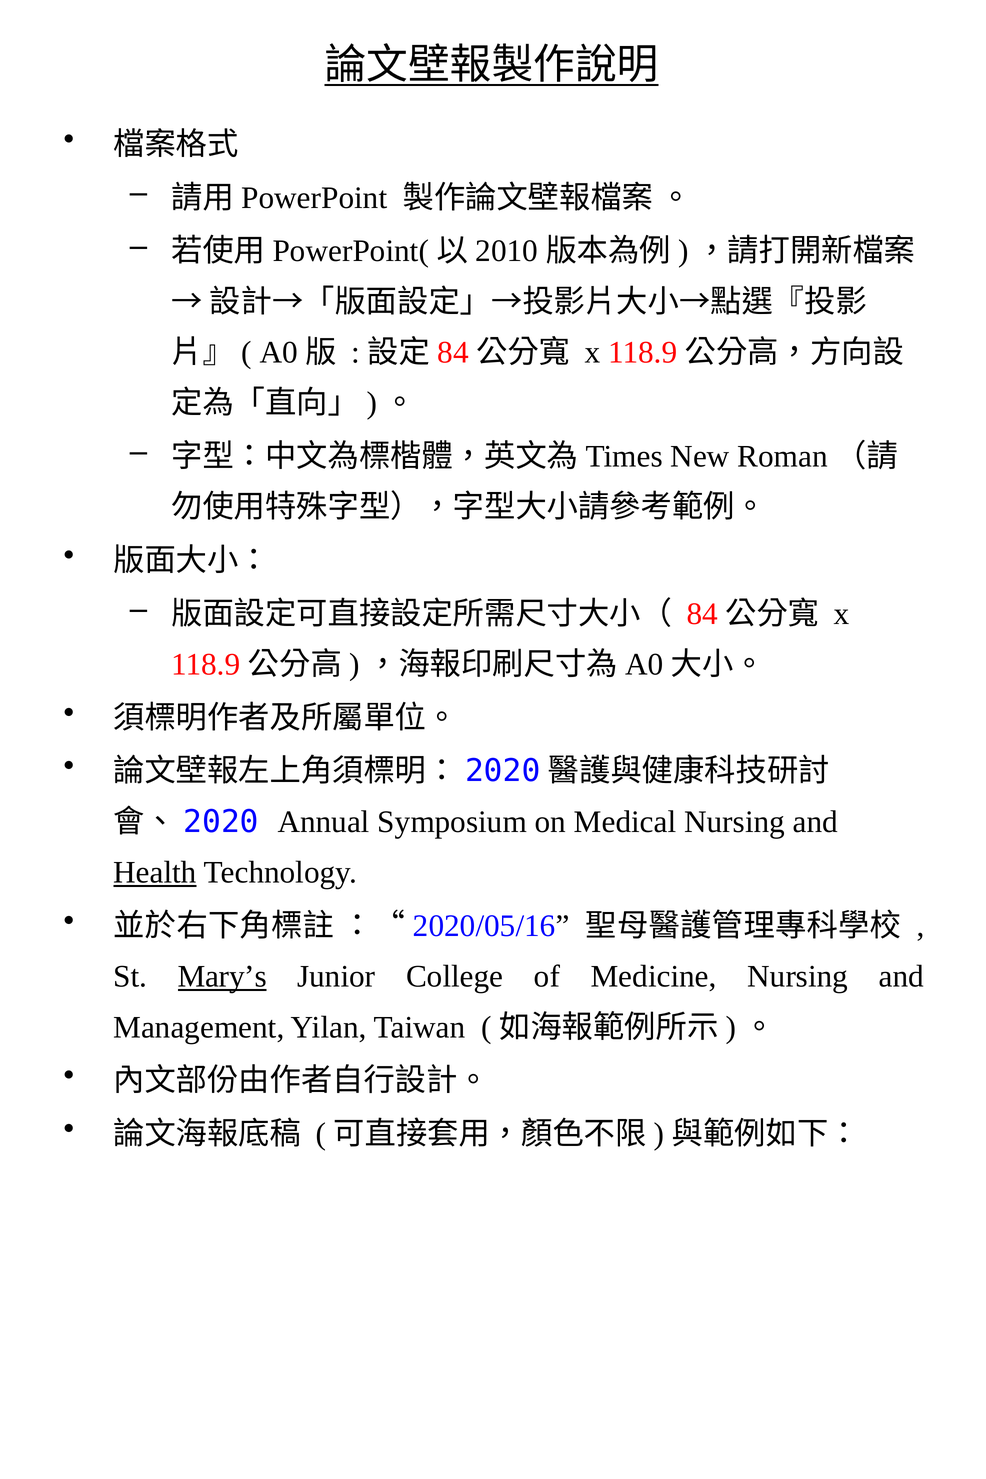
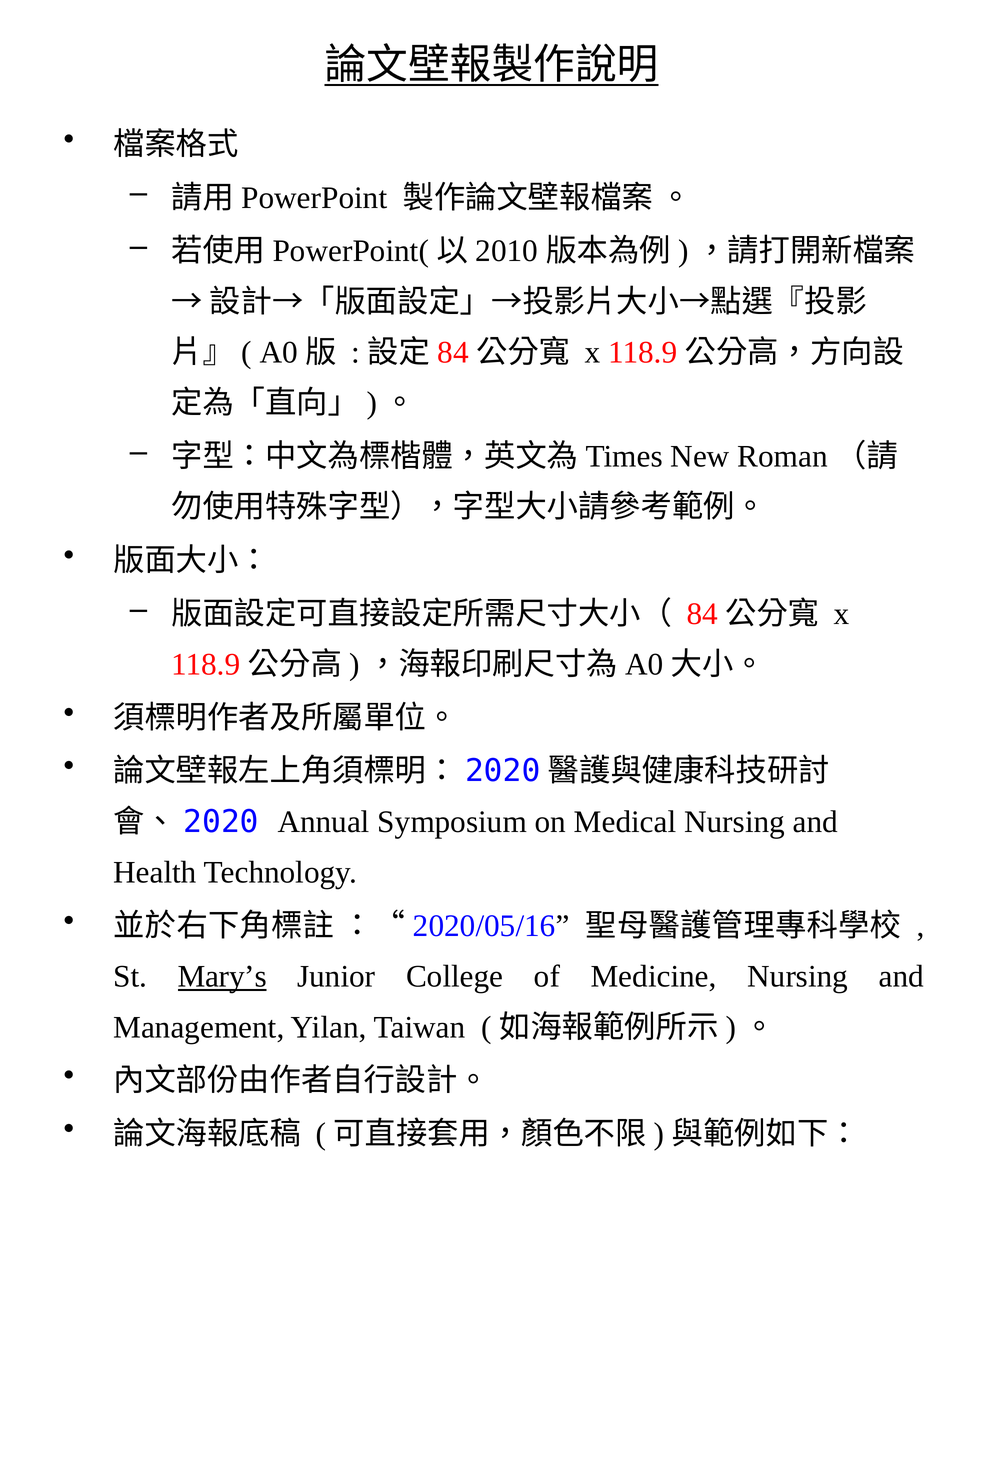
Health underline: present -> none
